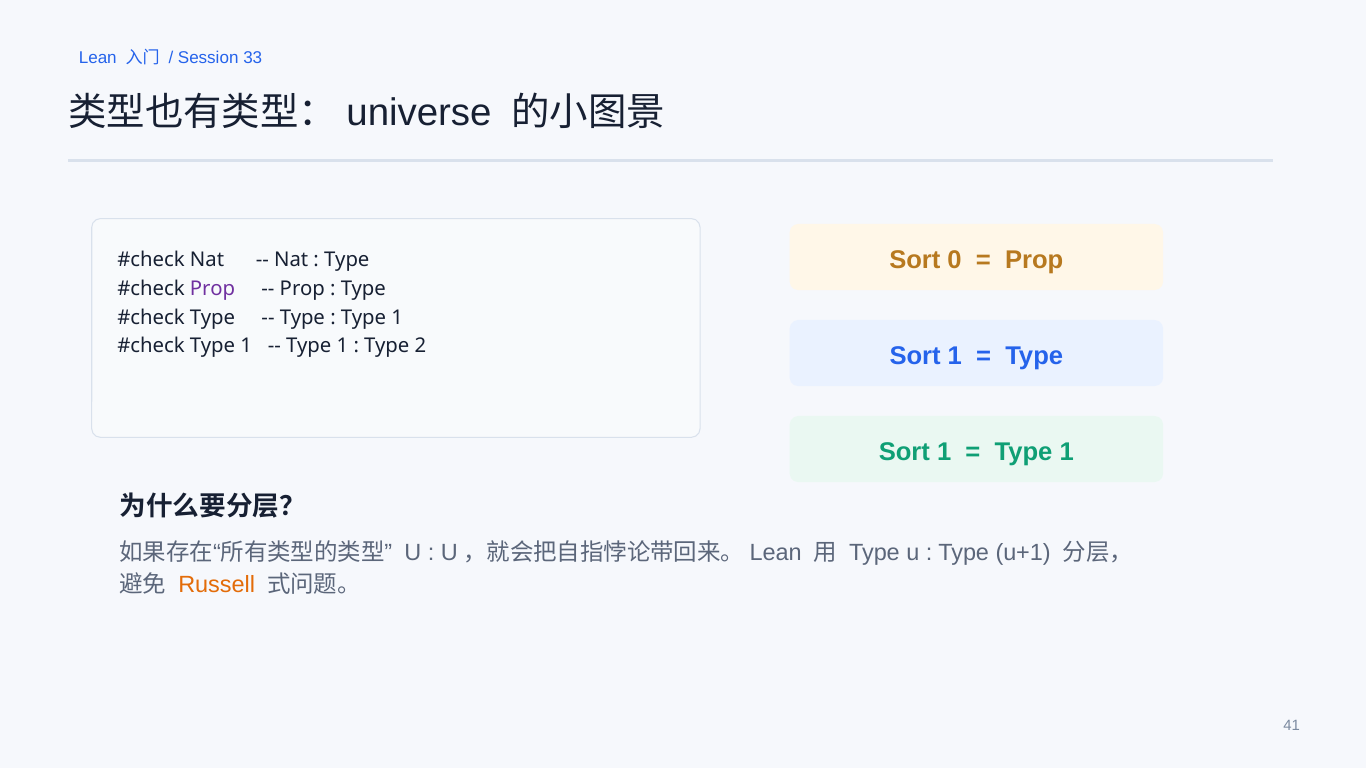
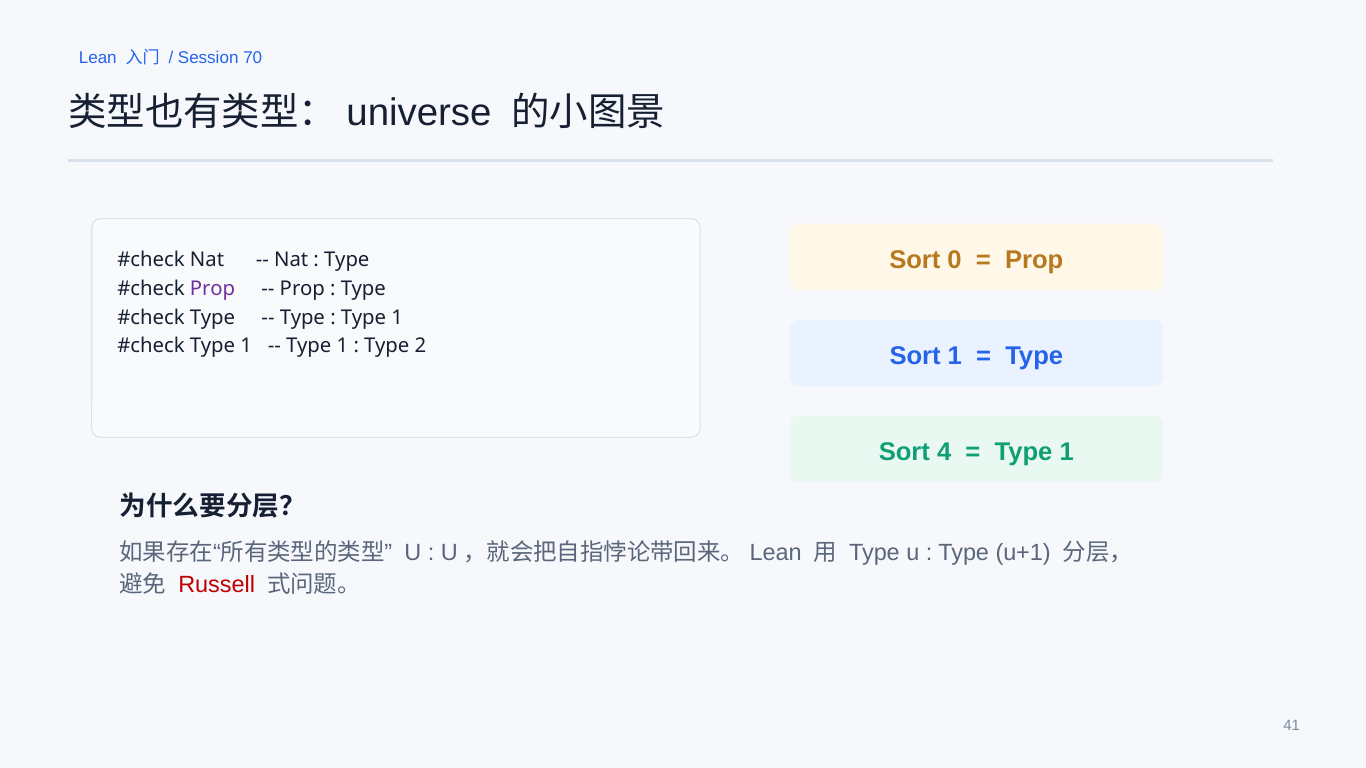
33: 33 -> 70
1 at (944, 452): 1 -> 4
Russell colour: orange -> red
